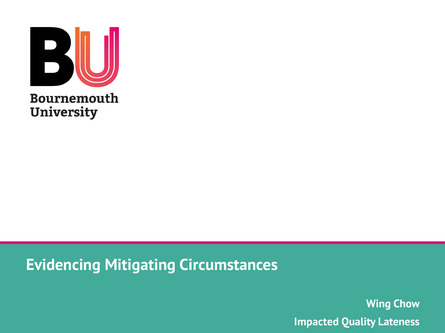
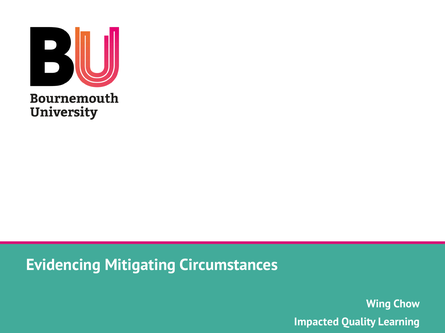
Lateness: Lateness -> Learning
